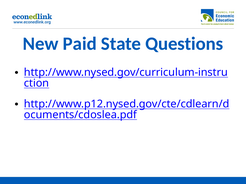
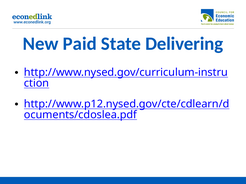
Questions: Questions -> Delivering
